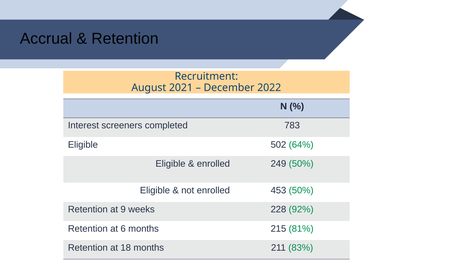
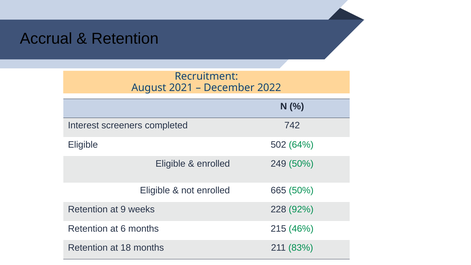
783: 783 -> 742
453: 453 -> 665
81%: 81% -> 46%
